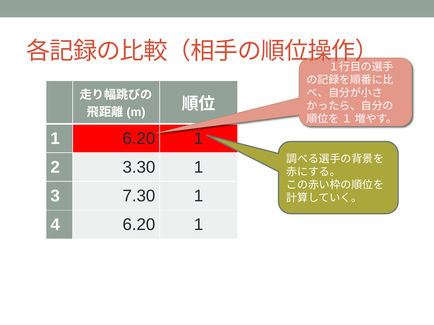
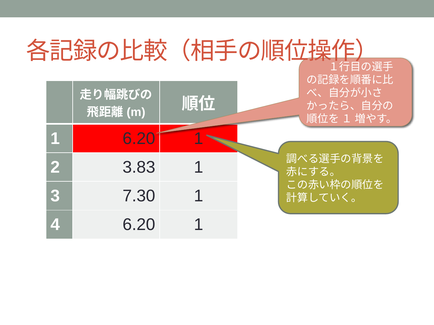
3.30: 3.30 -> 3.83
